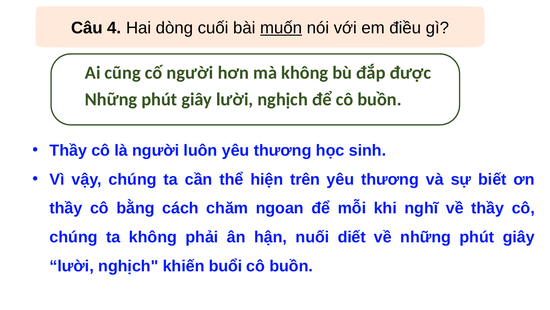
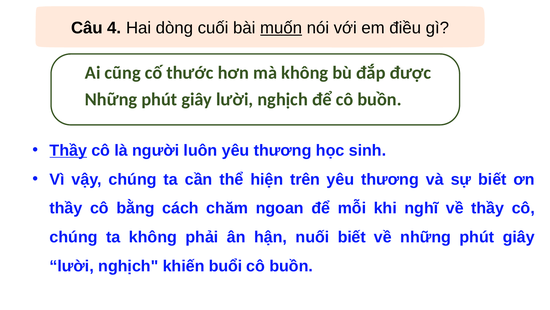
cố người: người -> thước
Thầy at (68, 150) underline: none -> present
nuối diết: diết -> biết
